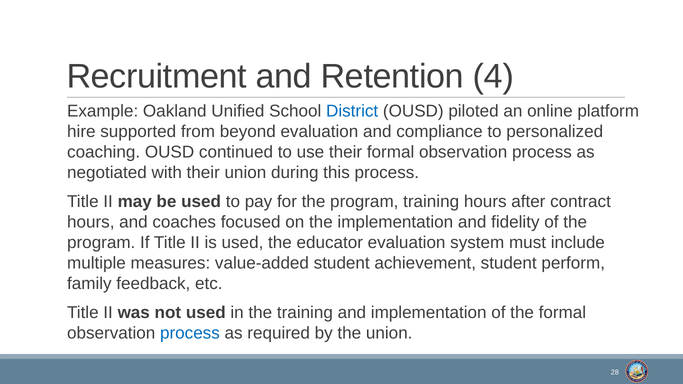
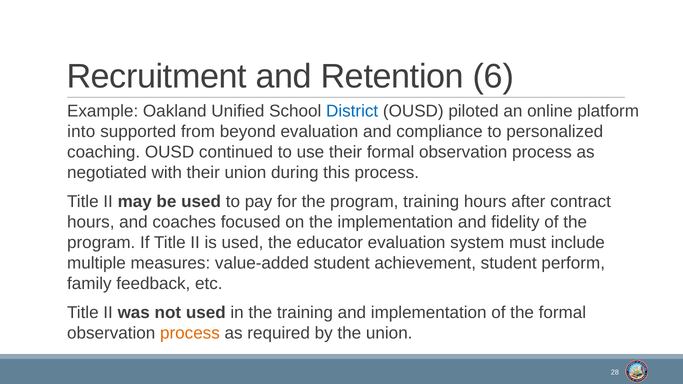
4: 4 -> 6
hire: hire -> into
process at (190, 333) colour: blue -> orange
